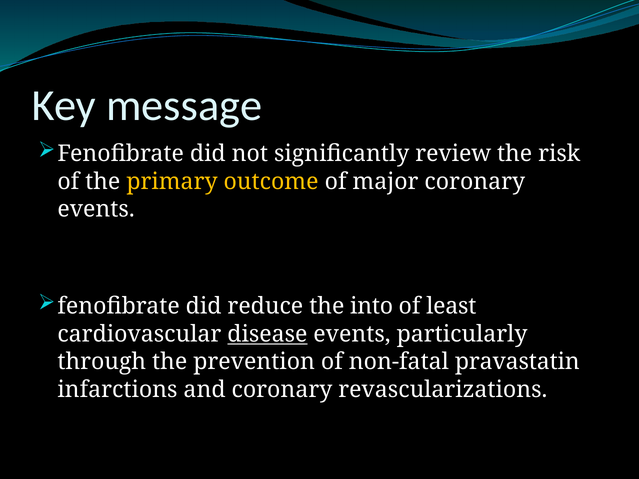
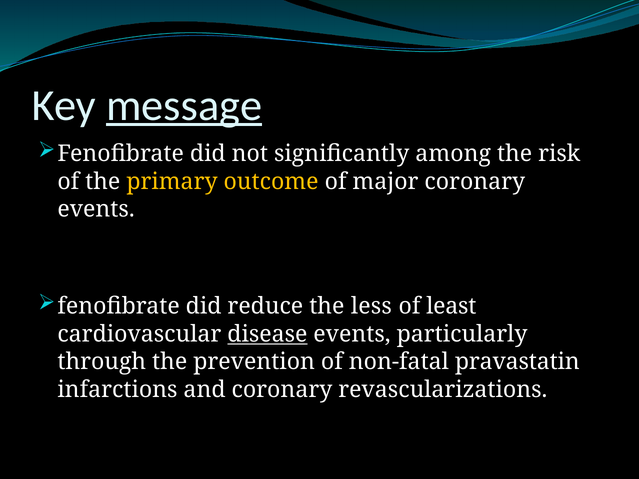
message underline: none -> present
review: review -> among
into: into -> less
